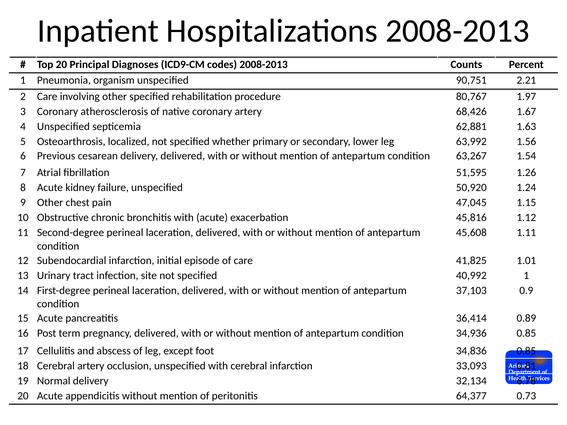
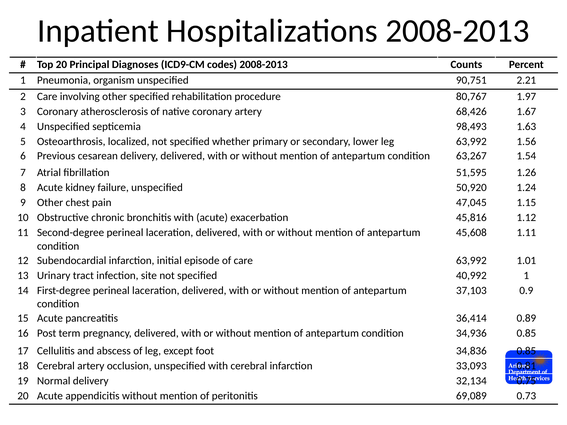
62,881: 62,881 -> 98,493
care 41,825: 41,825 -> 63,992
6.78: 6.78 -> 0.75
64,377: 64,377 -> 69,089
